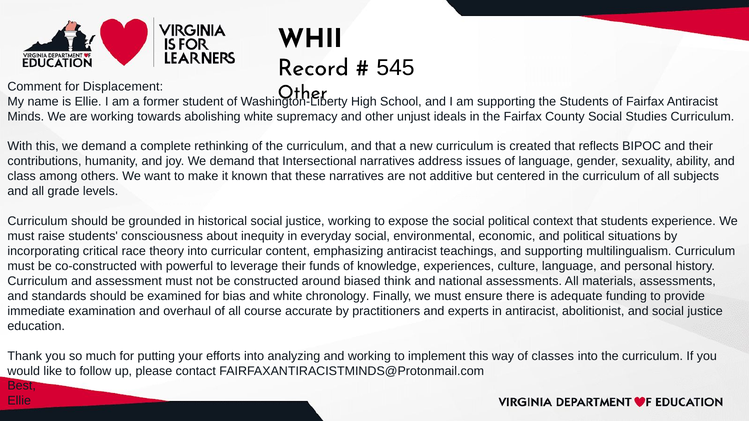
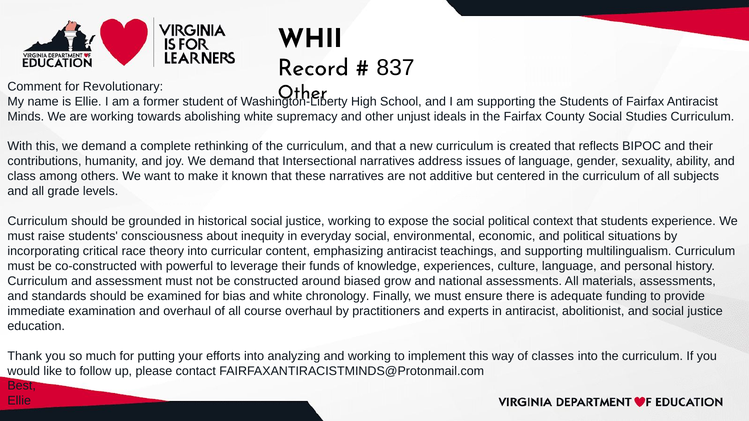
545: 545 -> 837
Displacement: Displacement -> Revolutionary
think: think -> grow
course accurate: accurate -> overhaul
